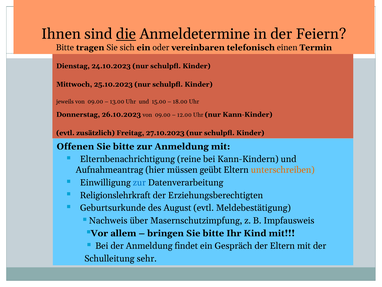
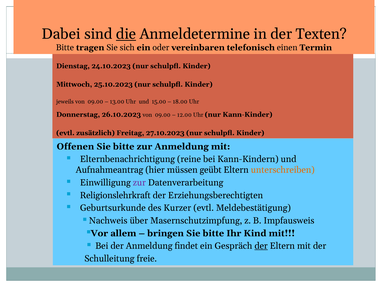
Ihnen: Ihnen -> Dabei
Feiern: Feiern -> Texten
zur at (139, 182) colour: blue -> purple
August: August -> Kurzer
der at (261, 246) underline: none -> present
sehr: sehr -> freie
